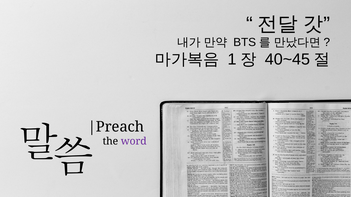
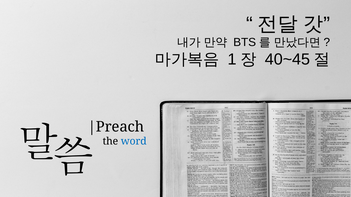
word colour: purple -> blue
